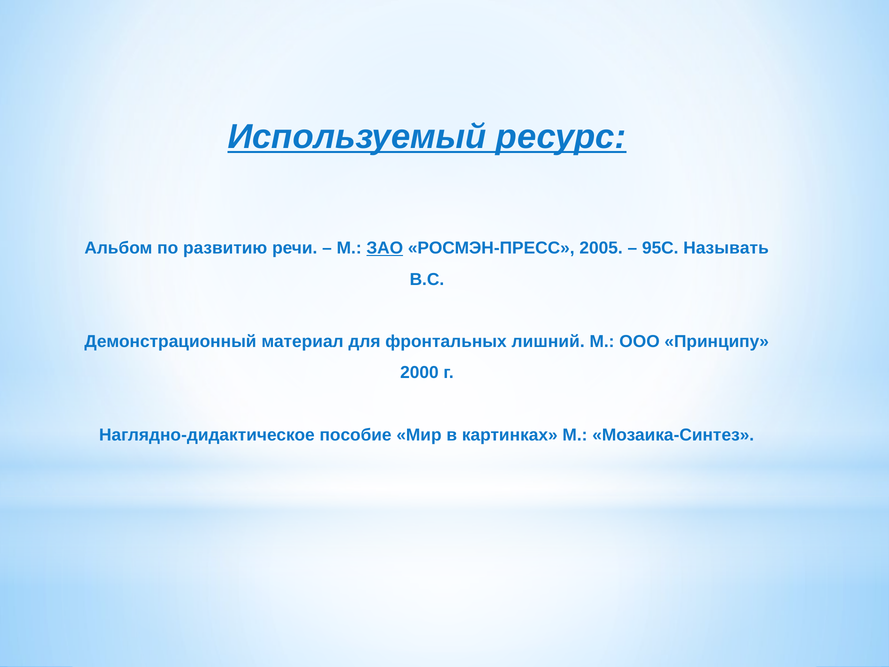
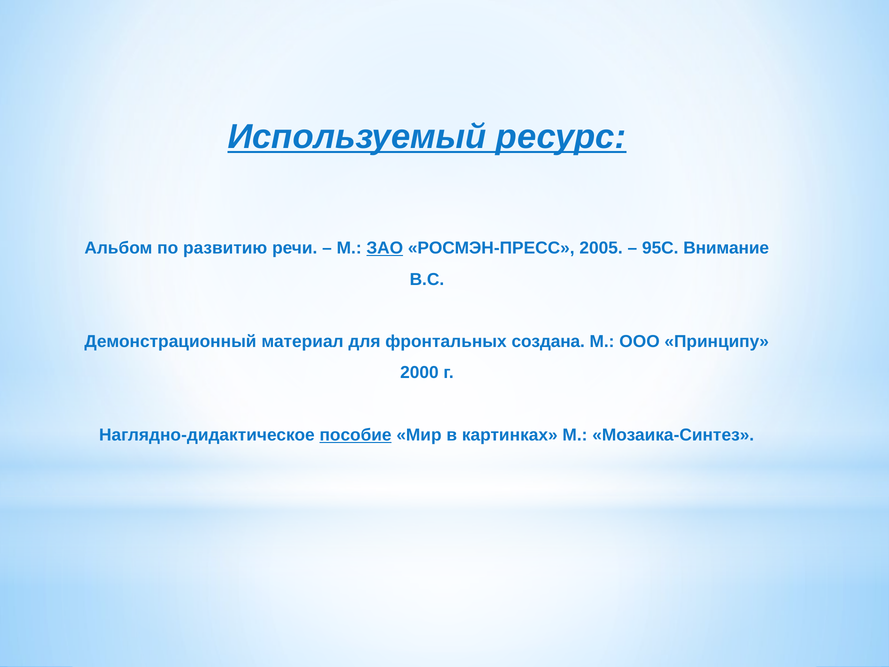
Называть: Называть -> Внимание
лишний: лишний -> создана
пособие underline: none -> present
